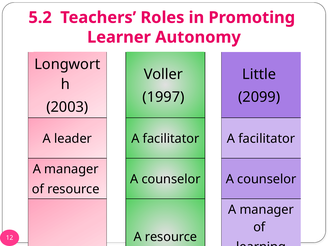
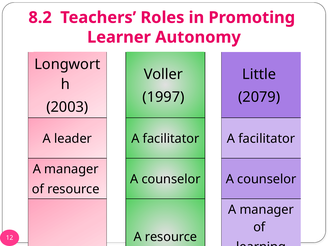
5.2: 5.2 -> 8.2
2099: 2099 -> 2079
